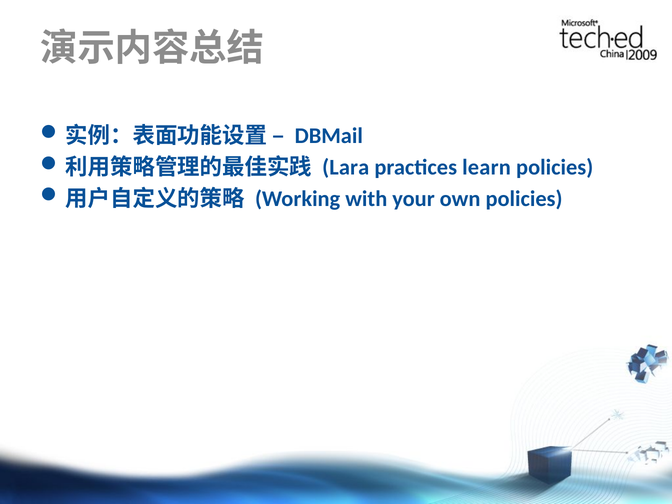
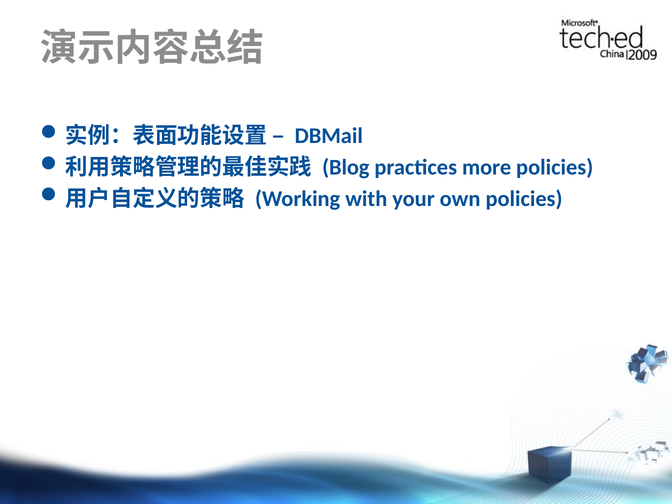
Lara: Lara -> Blog
learn: learn -> more
